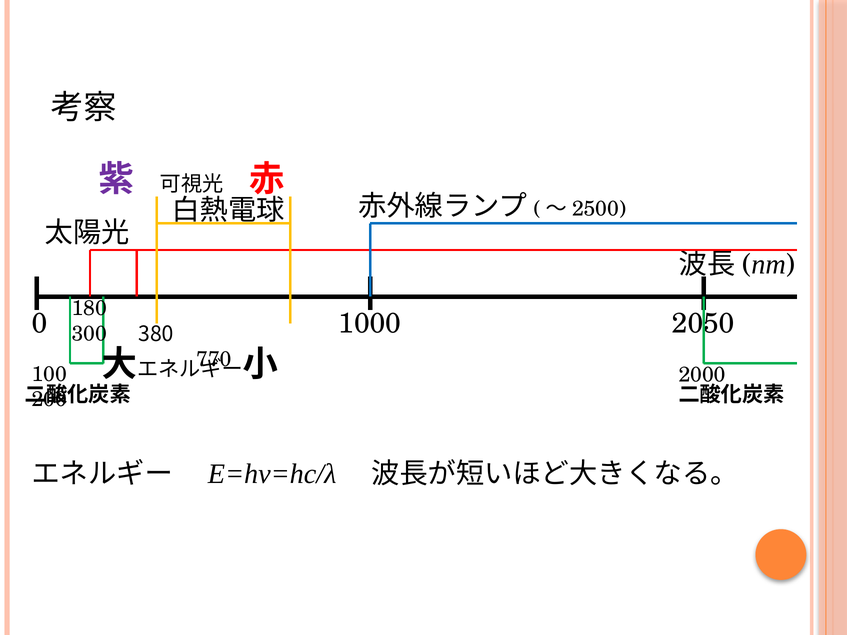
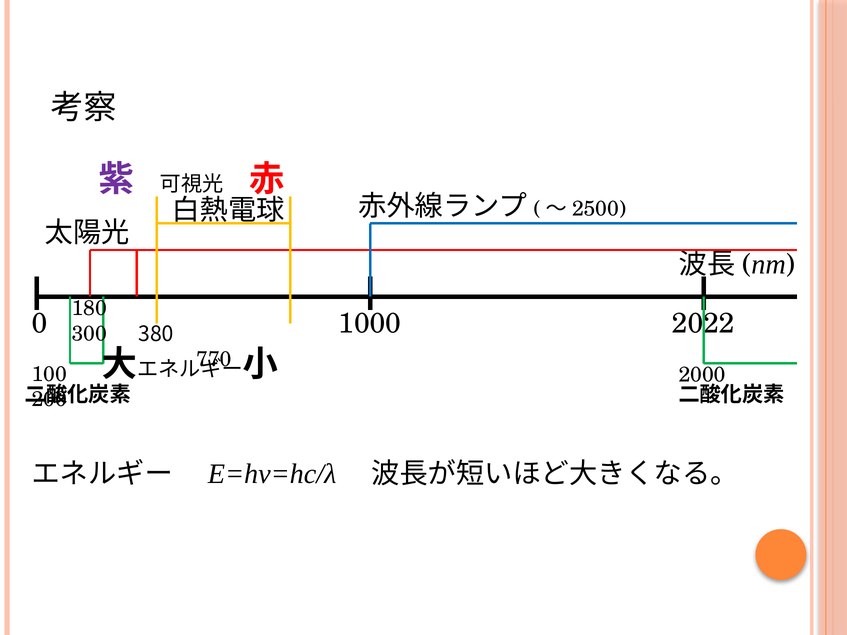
2050: 2050 -> 2022
